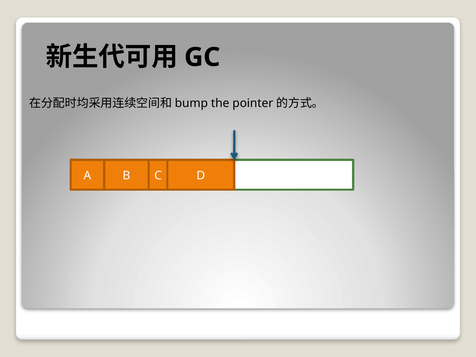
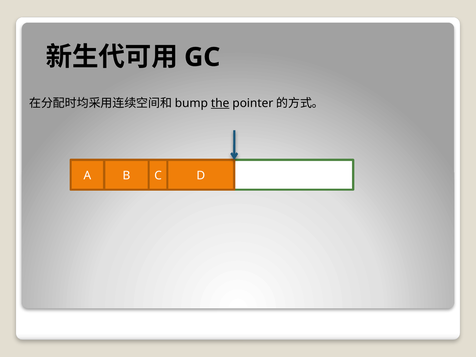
the underline: none -> present
